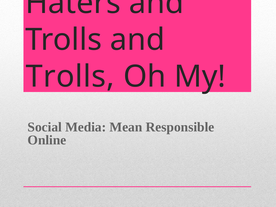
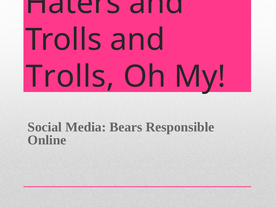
Mean: Mean -> Bears
